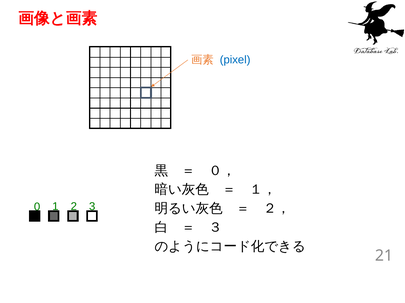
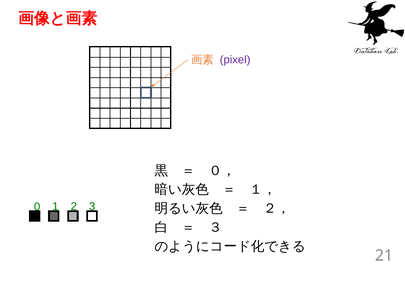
pixel colour: blue -> purple
